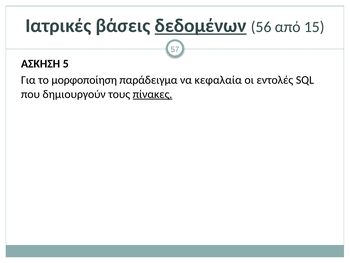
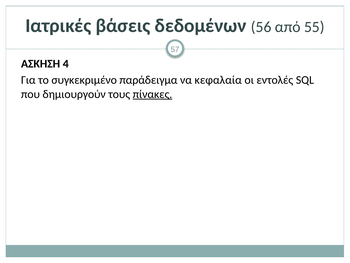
δεδομένων underline: present -> none
15: 15 -> 55
5: 5 -> 4
μορφοποίηση: μορφοποίηση -> συγκεκριμένο
